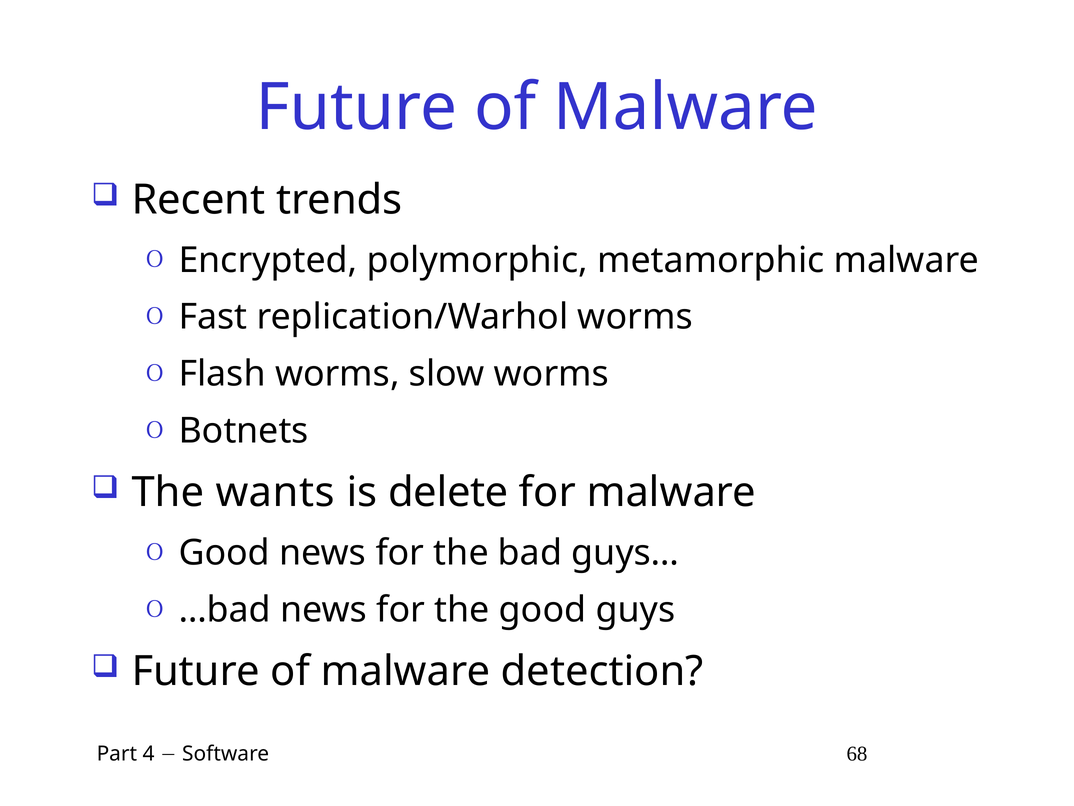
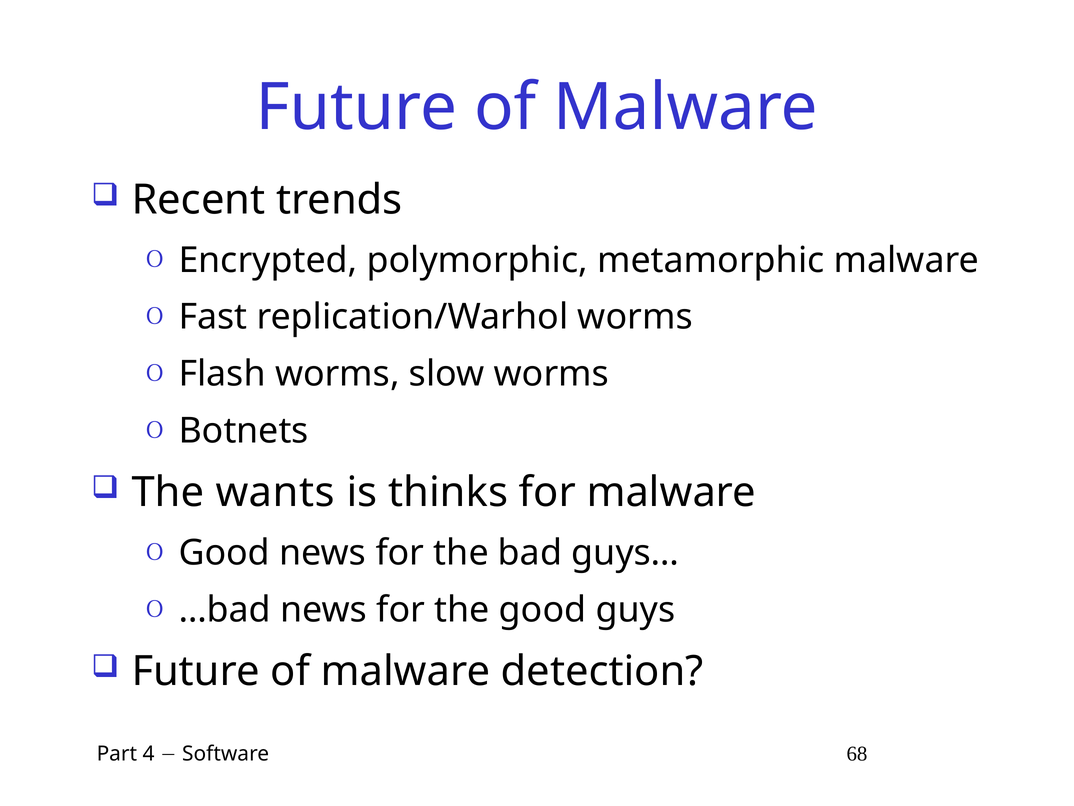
delete: delete -> thinks
